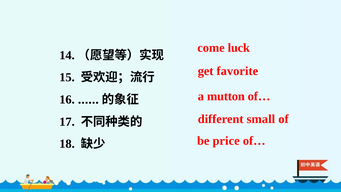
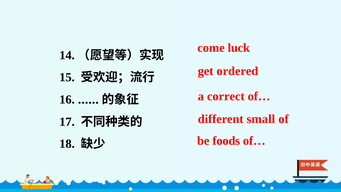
favorite: favorite -> ordered
mutton: mutton -> correct
price: price -> foods
